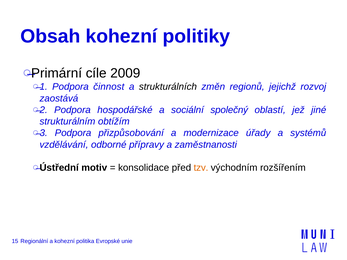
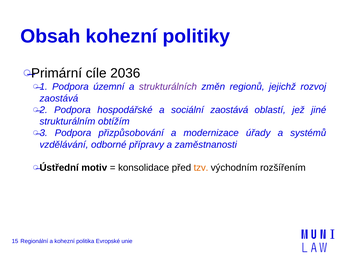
2009: 2009 -> 2036
činnost: činnost -> územní
strukturálních colour: black -> purple
sociální společný: společný -> zaostává
